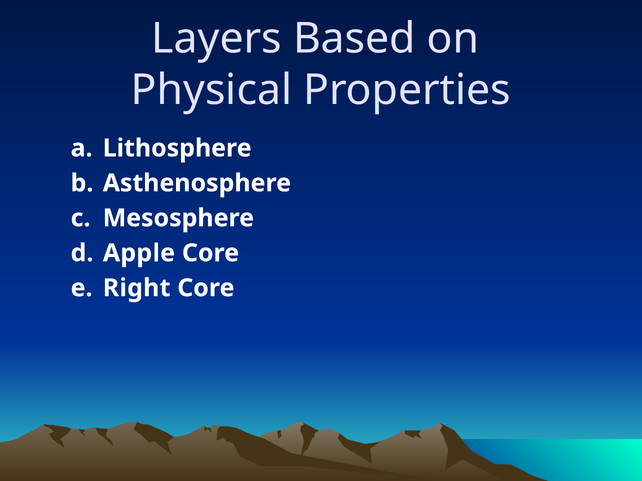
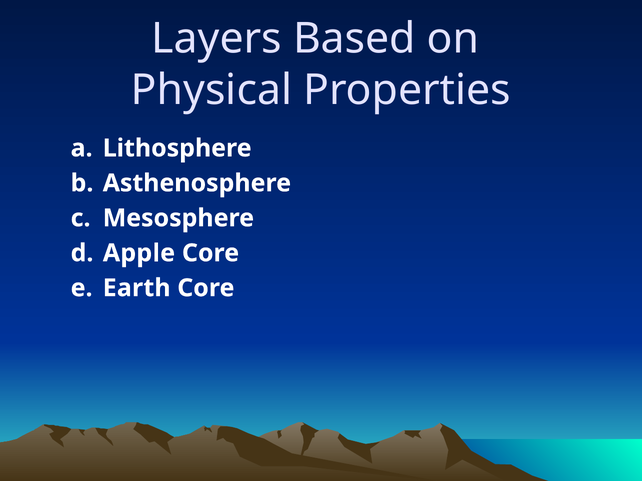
Right: Right -> Earth
